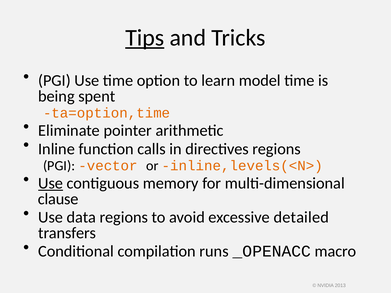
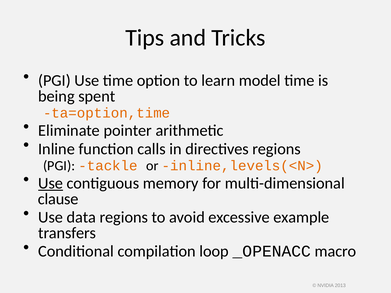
Tips underline: present -> none
vector: vector -> tackle
detailed: detailed -> example
runs: runs -> loop
